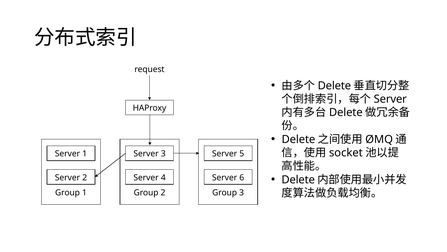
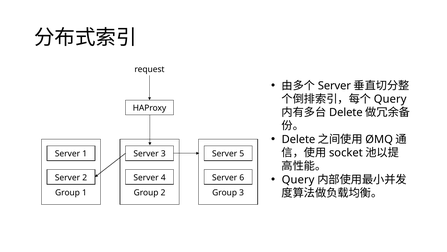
Delete at (334, 85): Delete -> Server
Server at (390, 99): Server -> Query
Delete at (298, 179): Delete -> Query
